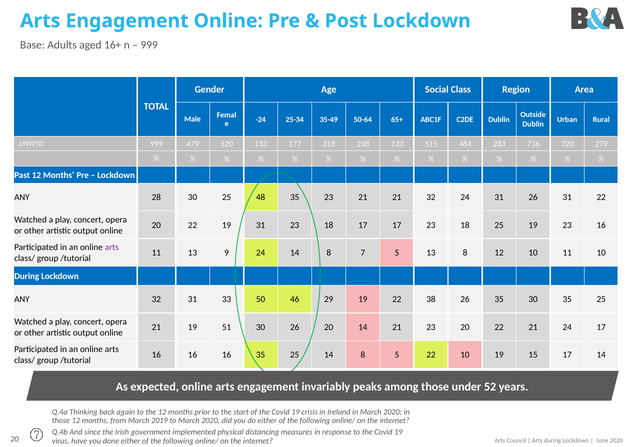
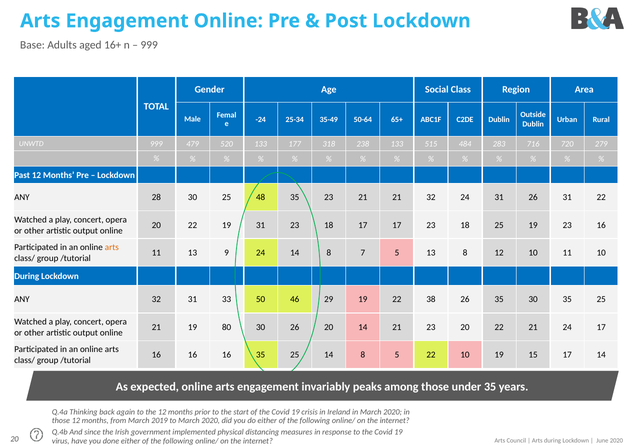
arts at (112, 247) colour: purple -> orange
51: 51 -> 80
under 52: 52 -> 35
